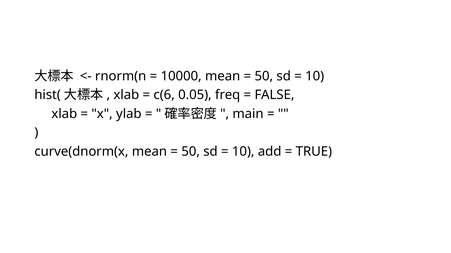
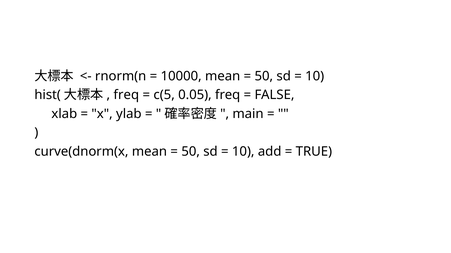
xlab at (126, 95): xlab -> freq
c(6: c(6 -> c(5
